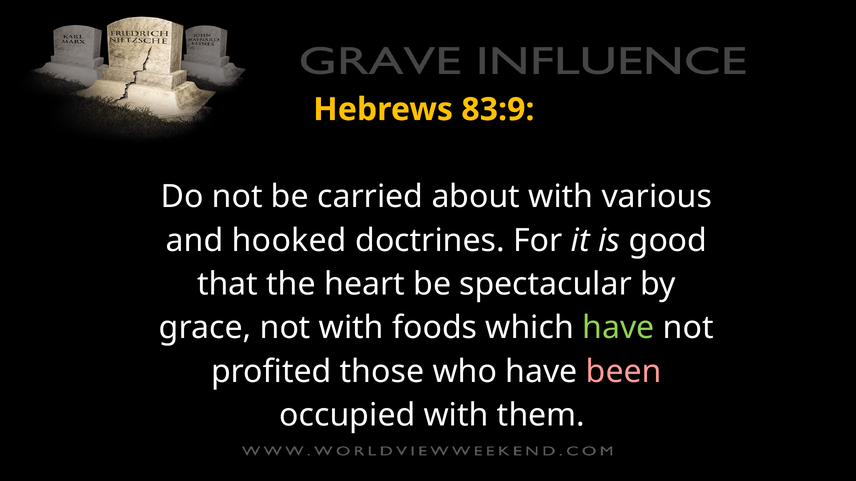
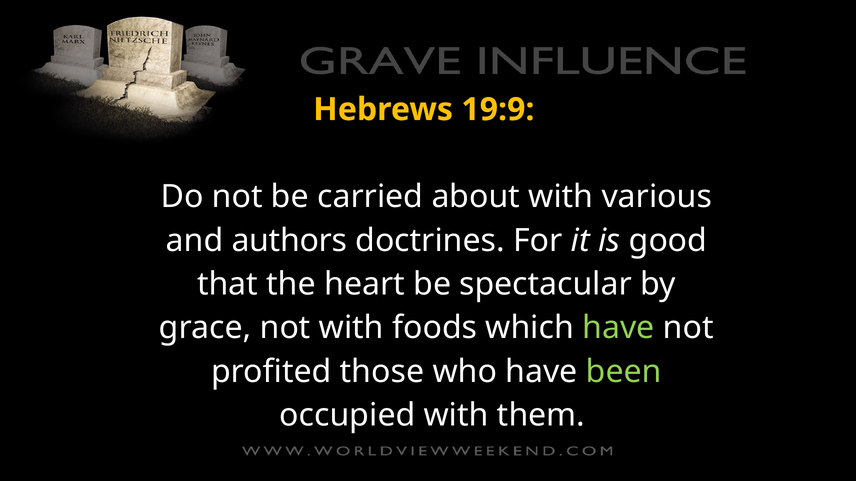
83:9: 83:9 -> 19:9
hooked: hooked -> authors
been colour: pink -> light green
